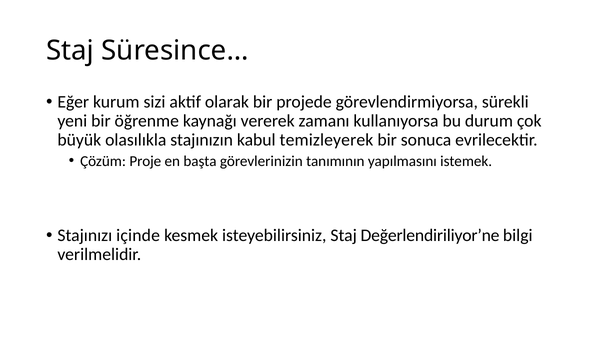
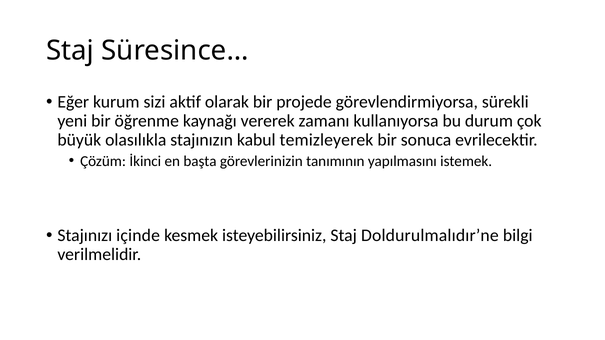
Proje: Proje -> İkinci
Değerlendiriliyor’ne: Değerlendiriliyor’ne -> Doldurulmalıdır’ne
